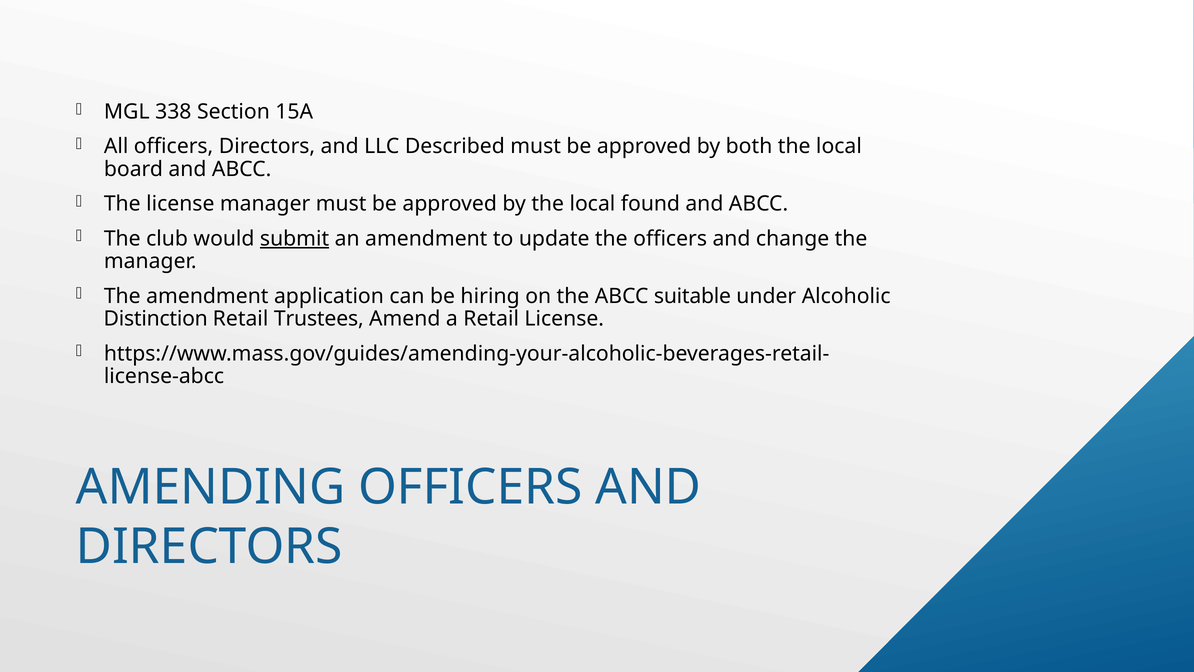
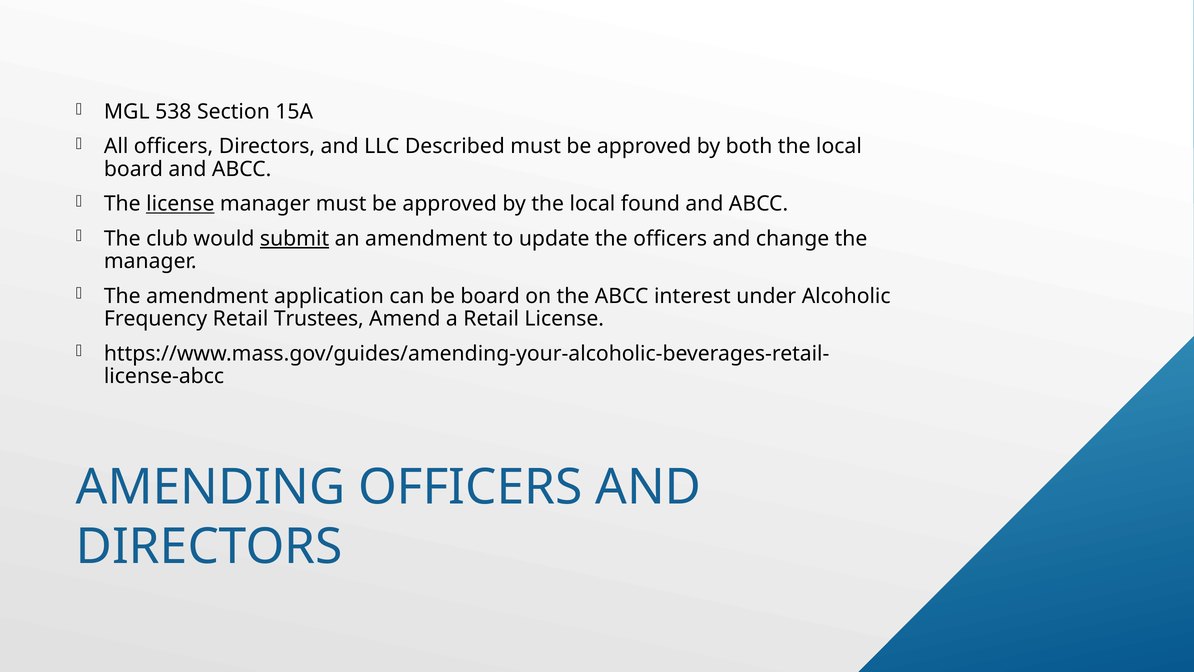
338: 338 -> 538
license at (180, 204) underline: none -> present
be hiring: hiring -> board
suitable: suitable -> interest
Distinction: Distinction -> Frequency
